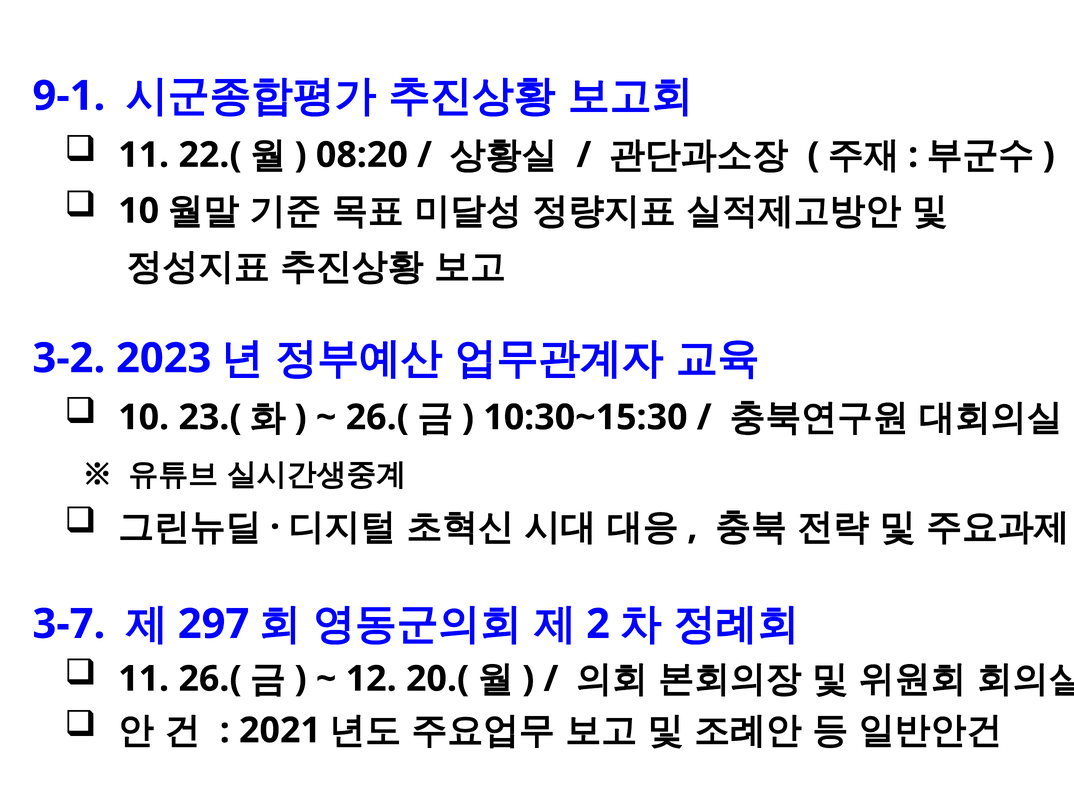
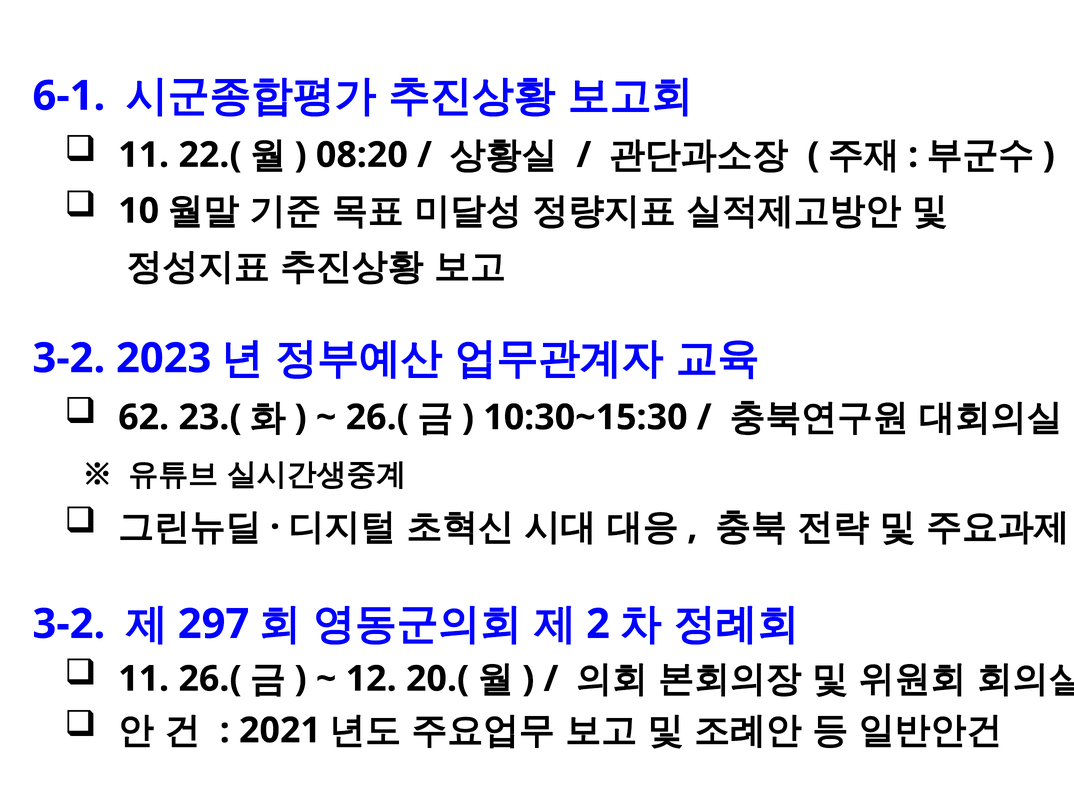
9-1: 9-1 -> 6-1
10 at (144, 417): 10 -> 62
3-7 at (69, 624): 3-7 -> 3-2
